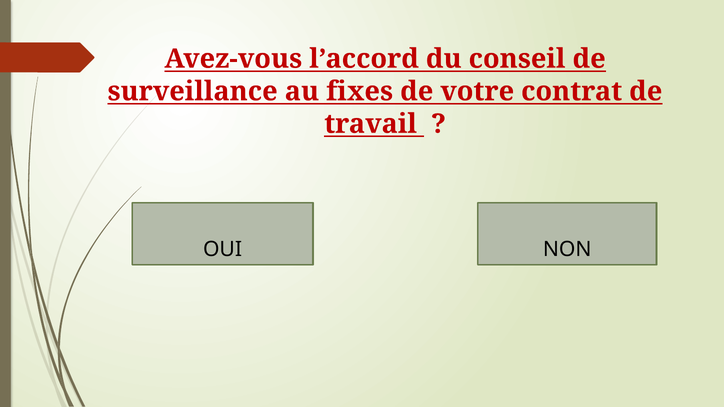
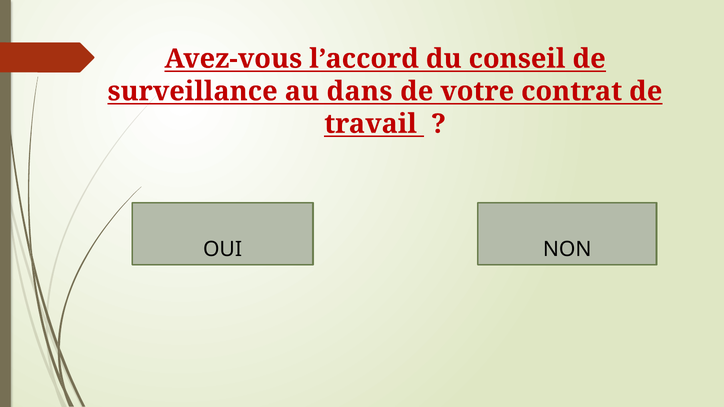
fixes: fixes -> dans
